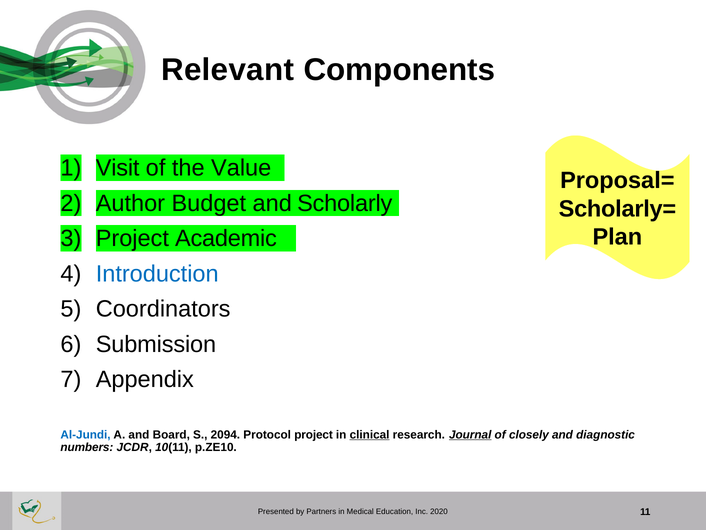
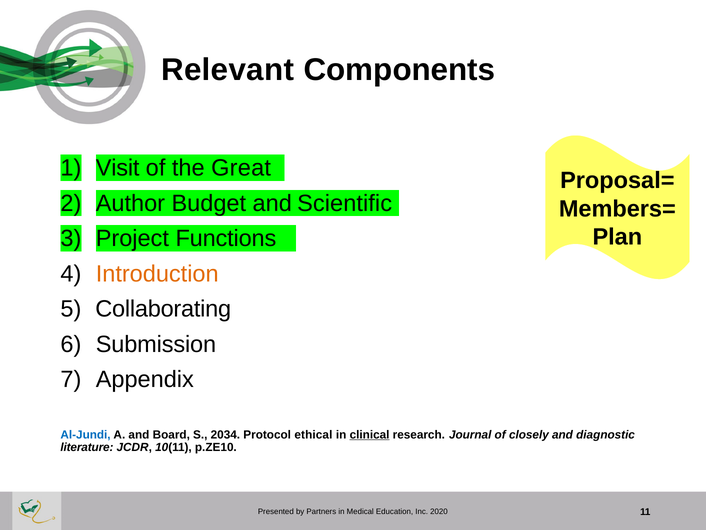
Value: Value -> Great
Scholarly: Scholarly -> Scientific
Scholarly=: Scholarly= -> Members=
Academic: Academic -> Functions
Introduction colour: blue -> orange
Coordinators: Coordinators -> Collaborating
2094: 2094 -> 2034
Protocol project: project -> ethical
Journal underline: present -> none
numbers: numbers -> literature
